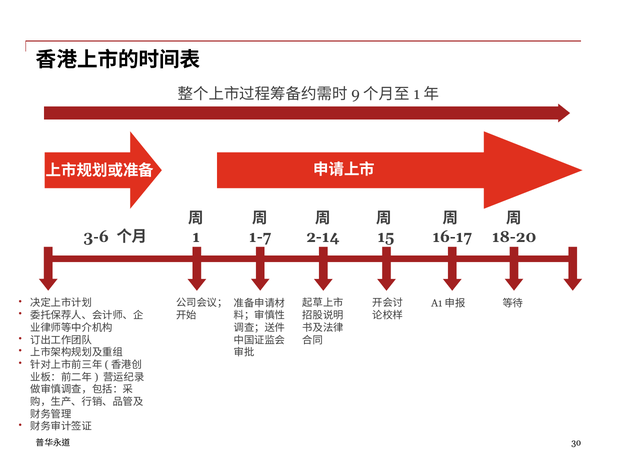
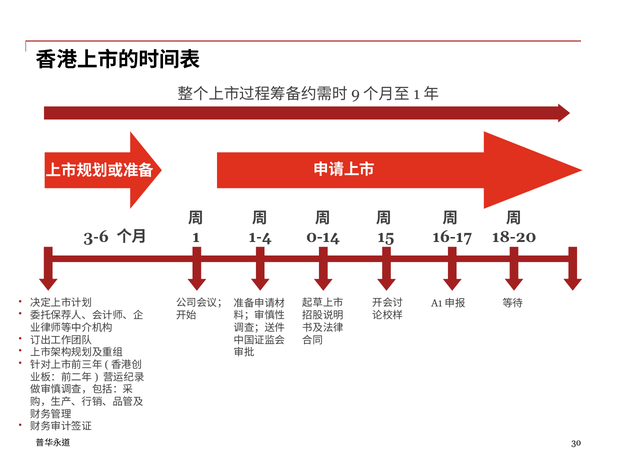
1-7: 1-7 -> 1-4
2-14: 2-14 -> 0-14
